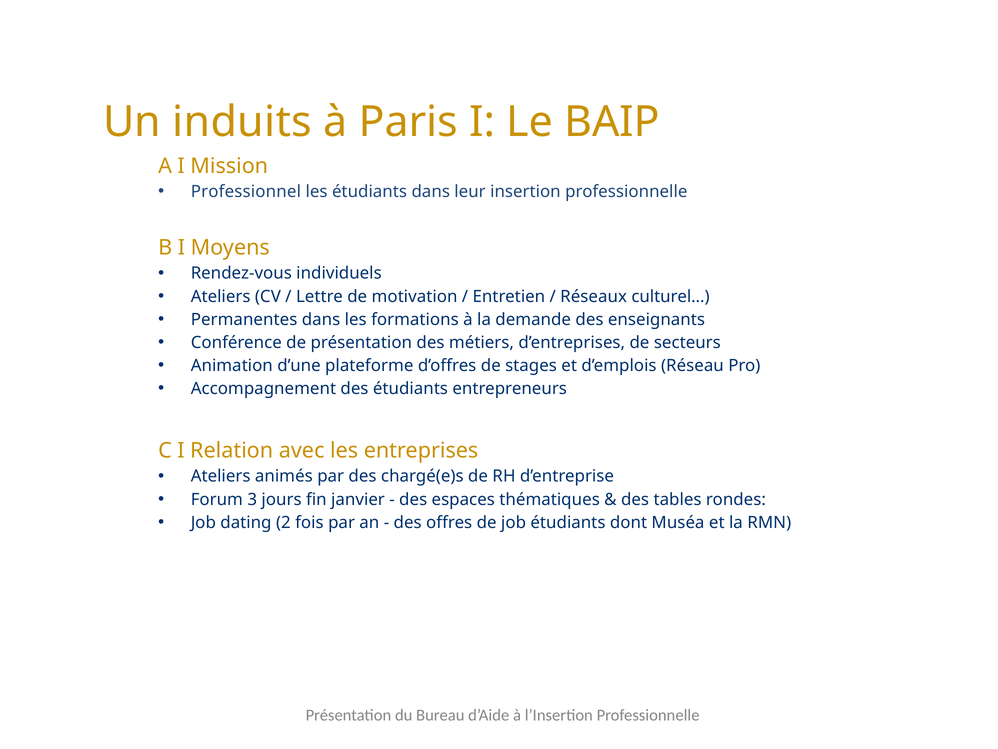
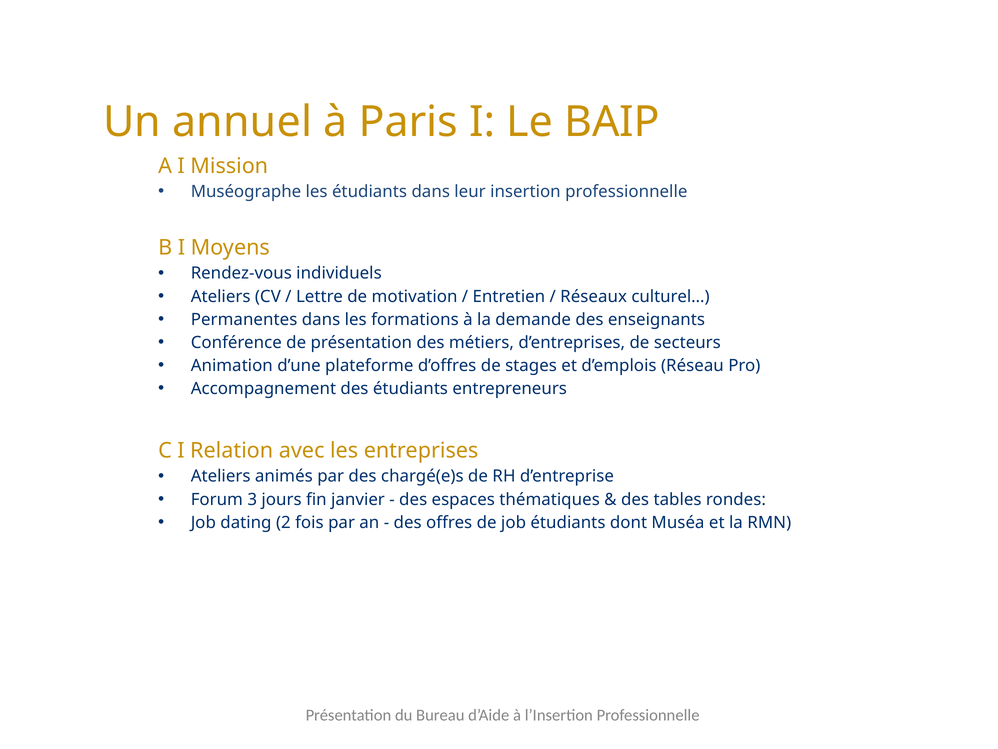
induits: induits -> annuel
Professionnel: Professionnel -> Muséographe
